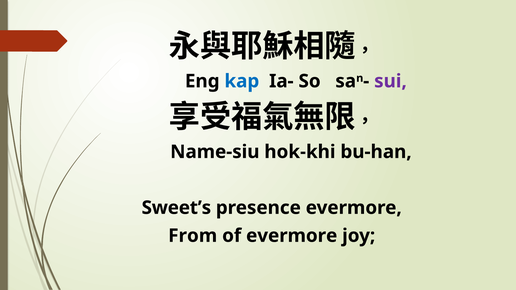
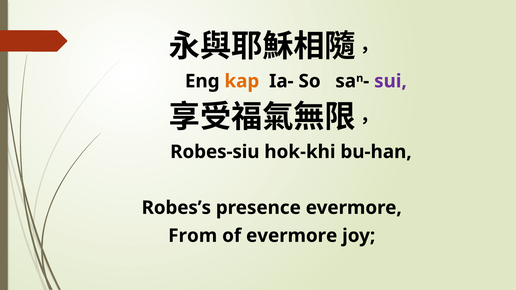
kap colour: blue -> orange
Name-siu: Name-siu -> Robes-siu
Sweet’s: Sweet’s -> Robes’s
